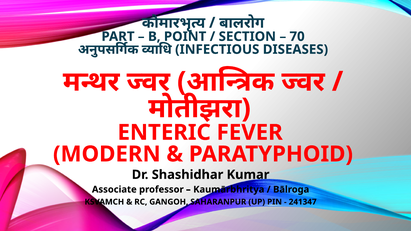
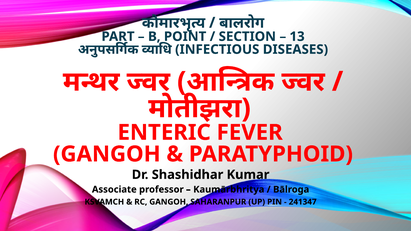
70: 70 -> 13
MODERN at (107, 154): MODERN -> GANGOH
